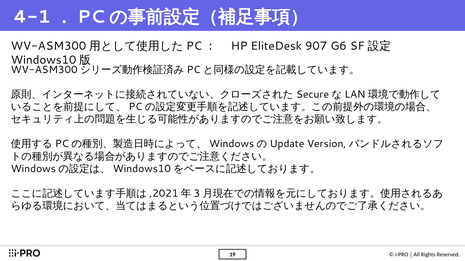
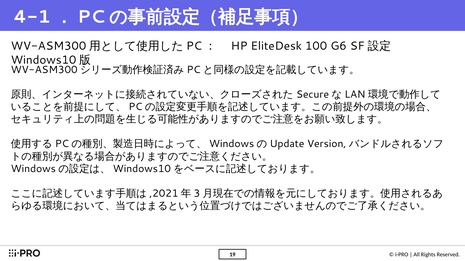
907: 907 -> 100
